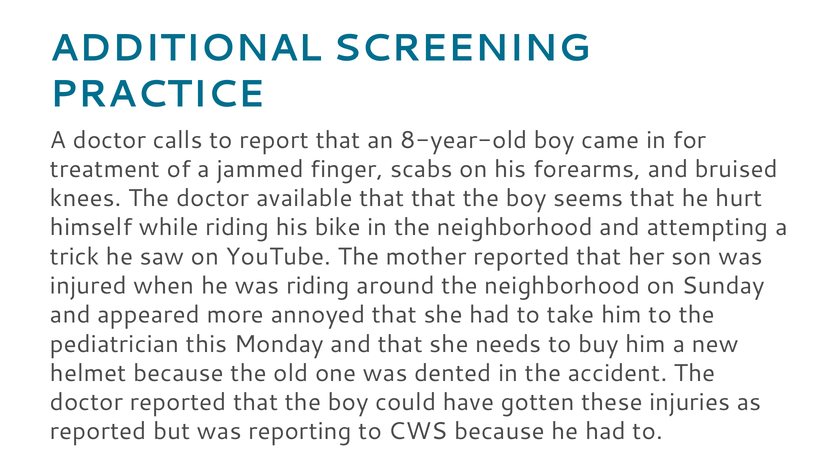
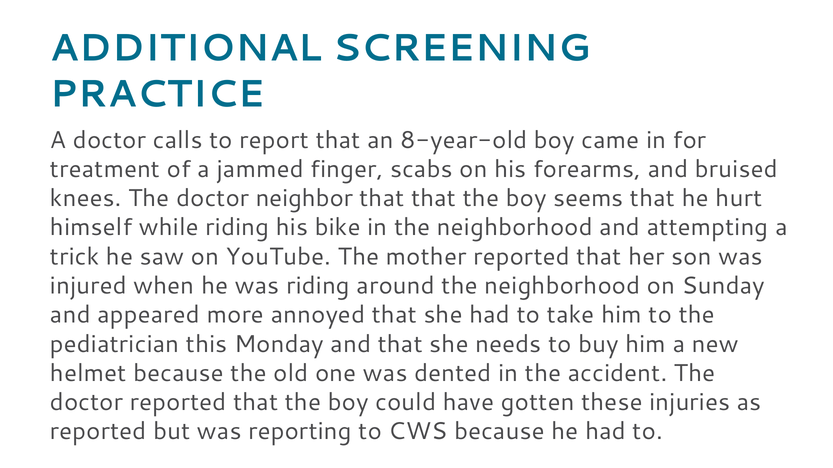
available: available -> neighbor
